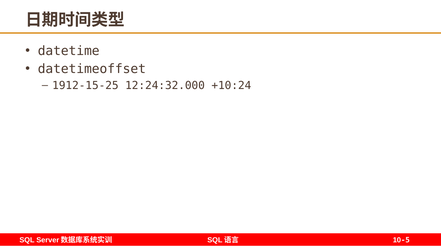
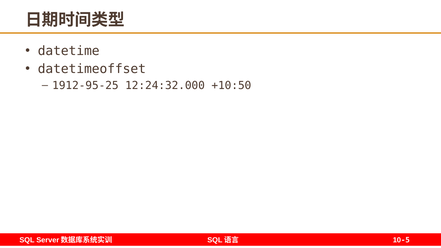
1912-15-25: 1912-15-25 -> 1912-95-25
+10:24: +10:24 -> +10:50
